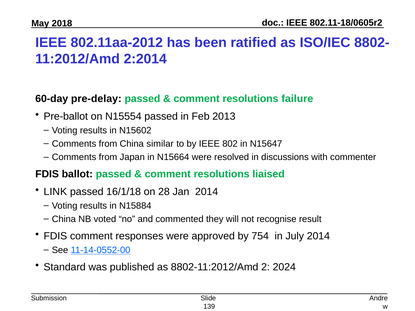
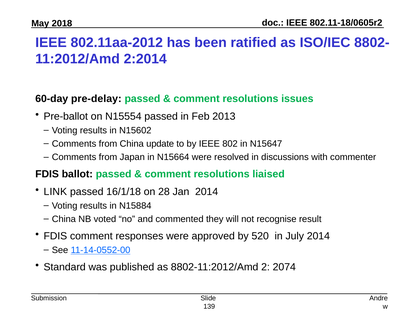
failure: failure -> issues
similar: similar -> update
754: 754 -> 520
2024: 2024 -> 2074
